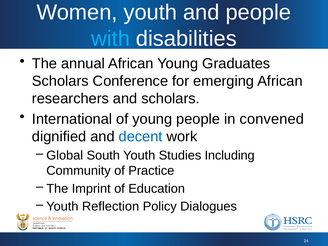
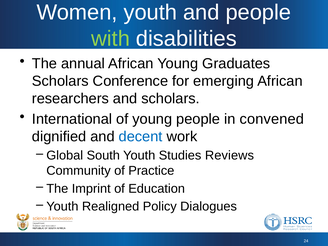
with colour: light blue -> light green
Including: Including -> Reviews
Reflection: Reflection -> Realigned
